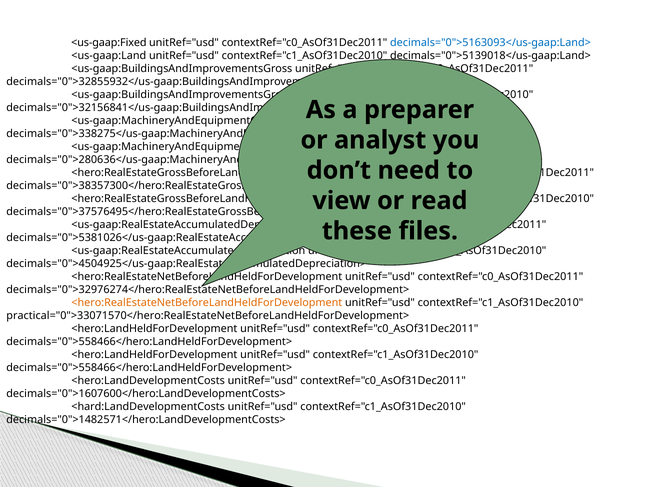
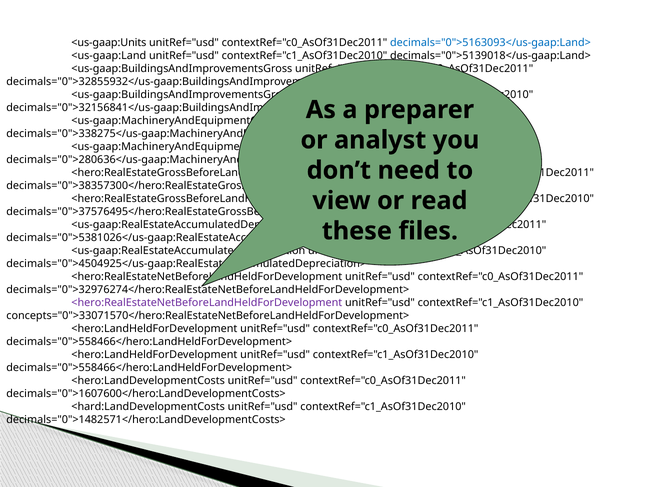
<us-gaap:Fixed: <us-gaap:Fixed -> <us-gaap:Units
<hero:RealEstateNetBeforeLandHeldForDevelopment at (207, 303) colour: orange -> purple
practical="0">33071570</hero:RealEstateNetBeforeLandHeldForDevelopment>: practical="0">33071570</hero:RealEstateNetBeforeLandHeldForDevelopment> -> concepts="0">33071570</hero:RealEstateNetBeforeLandHeldForDevelopment>
